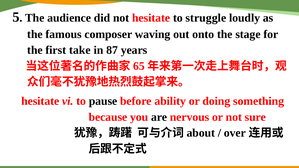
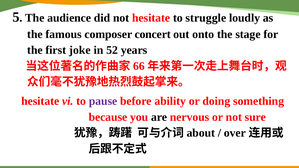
waving: waving -> concert
take: take -> joke
87: 87 -> 52
65: 65 -> 66
pause colour: black -> purple
